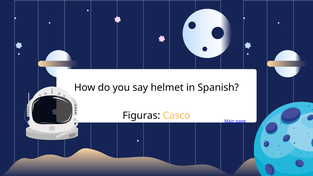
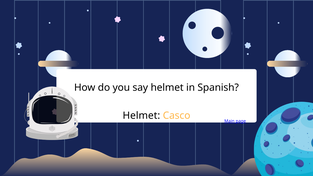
Figuras at (141, 116): Figuras -> Helmet
